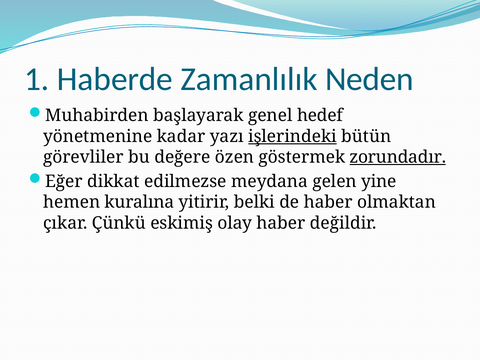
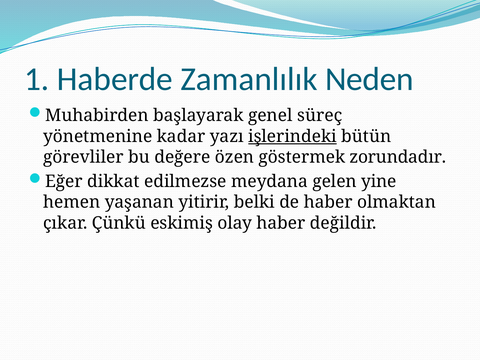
hedef: hedef -> süreç
zorundadır underline: present -> none
kuralına: kuralına -> yaşanan
